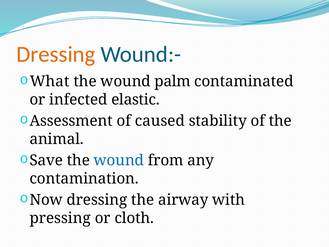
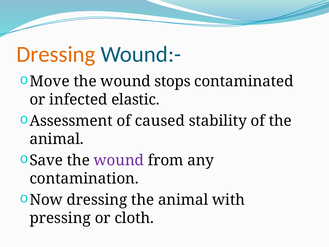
What: What -> Move
palm: palm -> stops
wound at (119, 160) colour: blue -> purple
dressing the airway: airway -> animal
